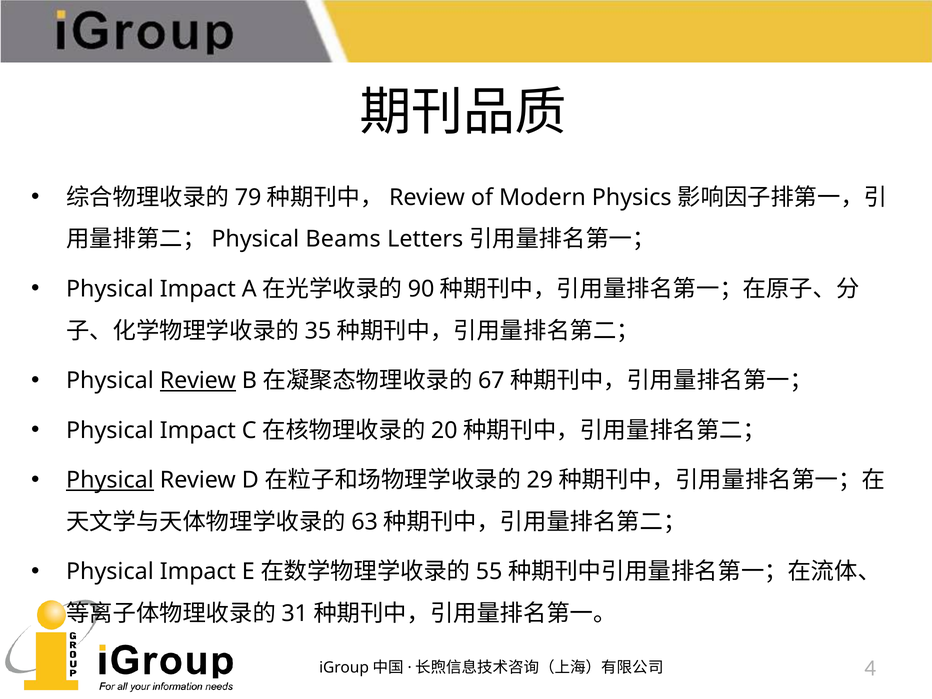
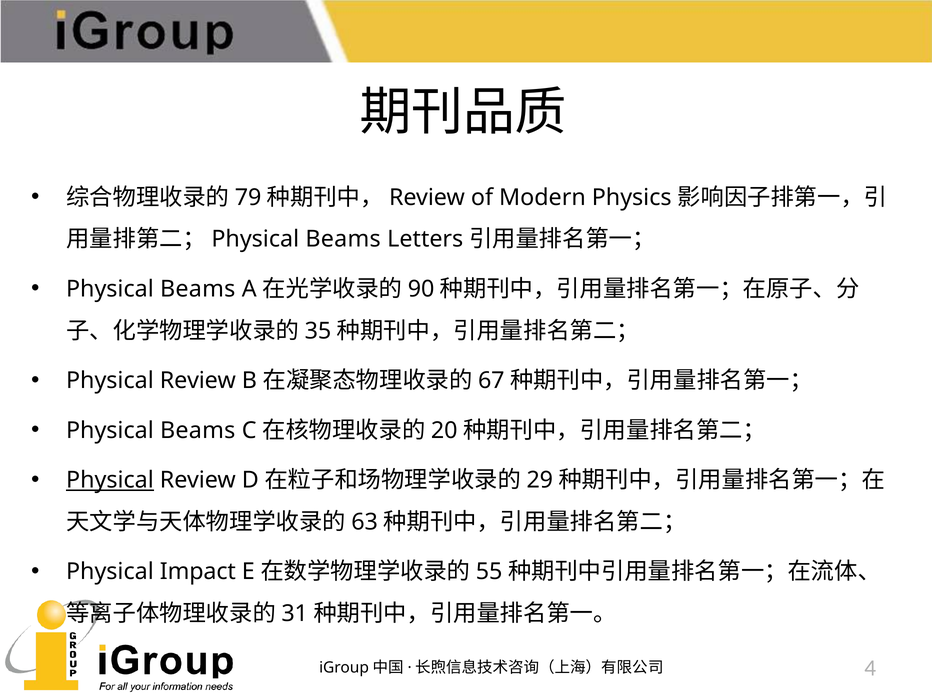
Impact at (198, 289): Impact -> Beams
Review at (198, 381) underline: present -> none
Impact at (198, 430): Impact -> Beams
